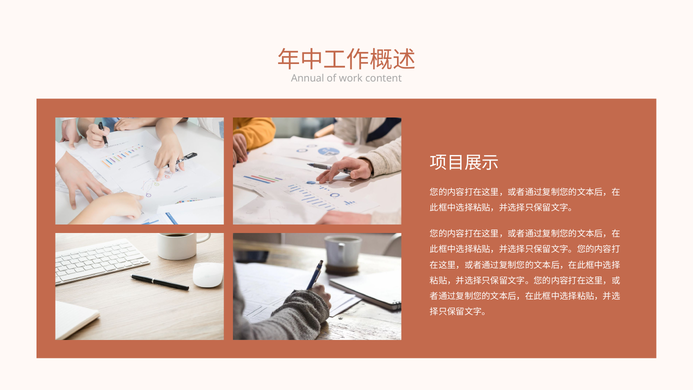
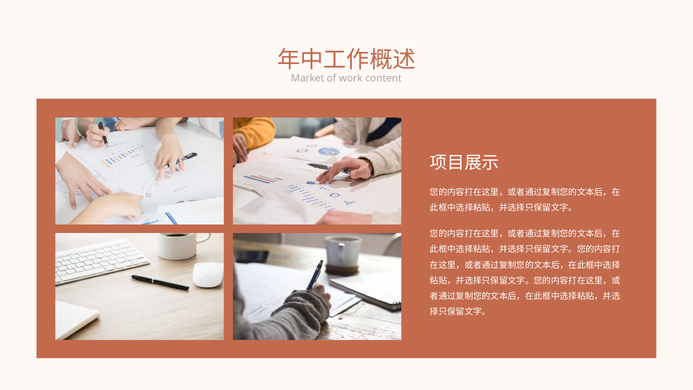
Annual: Annual -> Market
